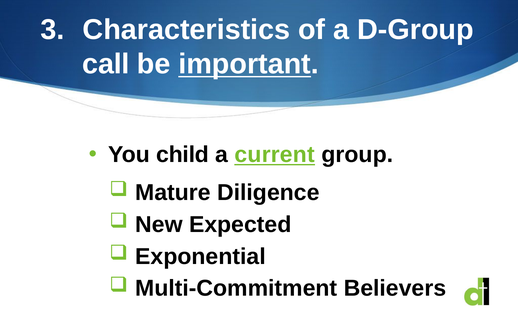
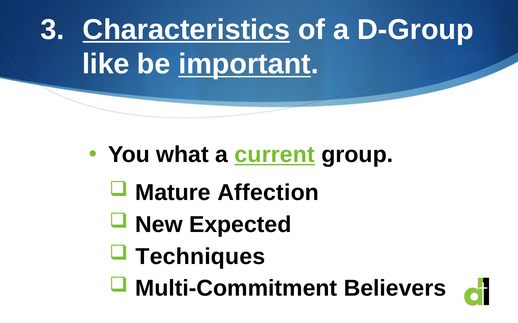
Characteristics underline: none -> present
call: call -> like
child: child -> what
Diligence: Diligence -> Affection
Exponential: Exponential -> Techniques
